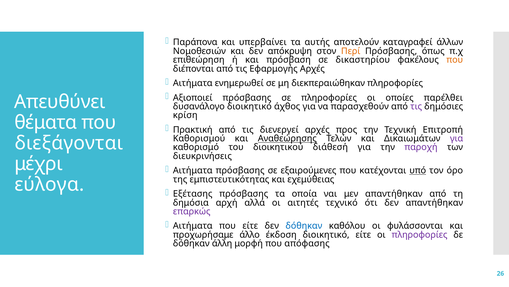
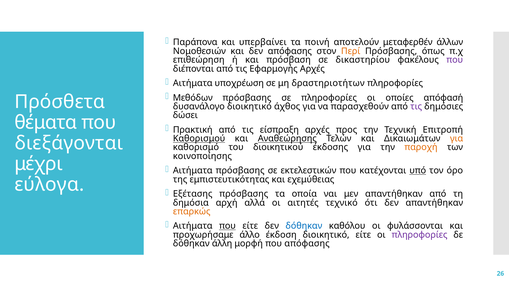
αυτής: αυτής -> ποινή
καταγραφεί: καταγραφεί -> μεταφερθέν
δεν απόκρυψη: απόκρυψη -> απόφασης
που at (455, 60) colour: orange -> purple
ενημερωθεί: ενημερωθεί -> υποχρέωση
διεκπεραιώθηκαν: διεκπεραιώθηκαν -> δραστηριοτήτων
Αξιοποιεί: Αξιοποιεί -> Μεθόδων
παρέλθει: παρέλθει -> απόφασή
Απευθύνει: Απευθύνει -> Πρόσθετα
κρίση: κρίση -> δώσει
διενεργεί: διενεργεί -> είσπραξη
Καθορισμού underline: none -> present
για at (457, 138) colour: purple -> orange
διάθεσή: διάθεσή -> έκδοσης
παροχή colour: purple -> orange
διευκρινήσεις: διευκρινήσεις -> κοινοποίησης
εξαιρούμενες: εξαιρούμενες -> εκτελεστικών
επαρκώς colour: purple -> orange
που at (227, 225) underline: none -> present
